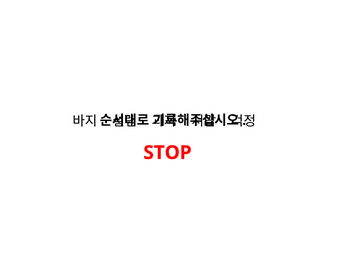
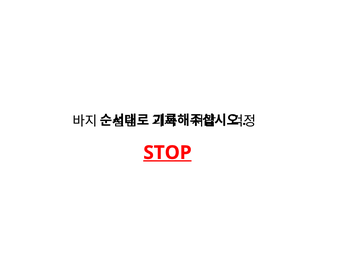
STOP underline: none -> present
